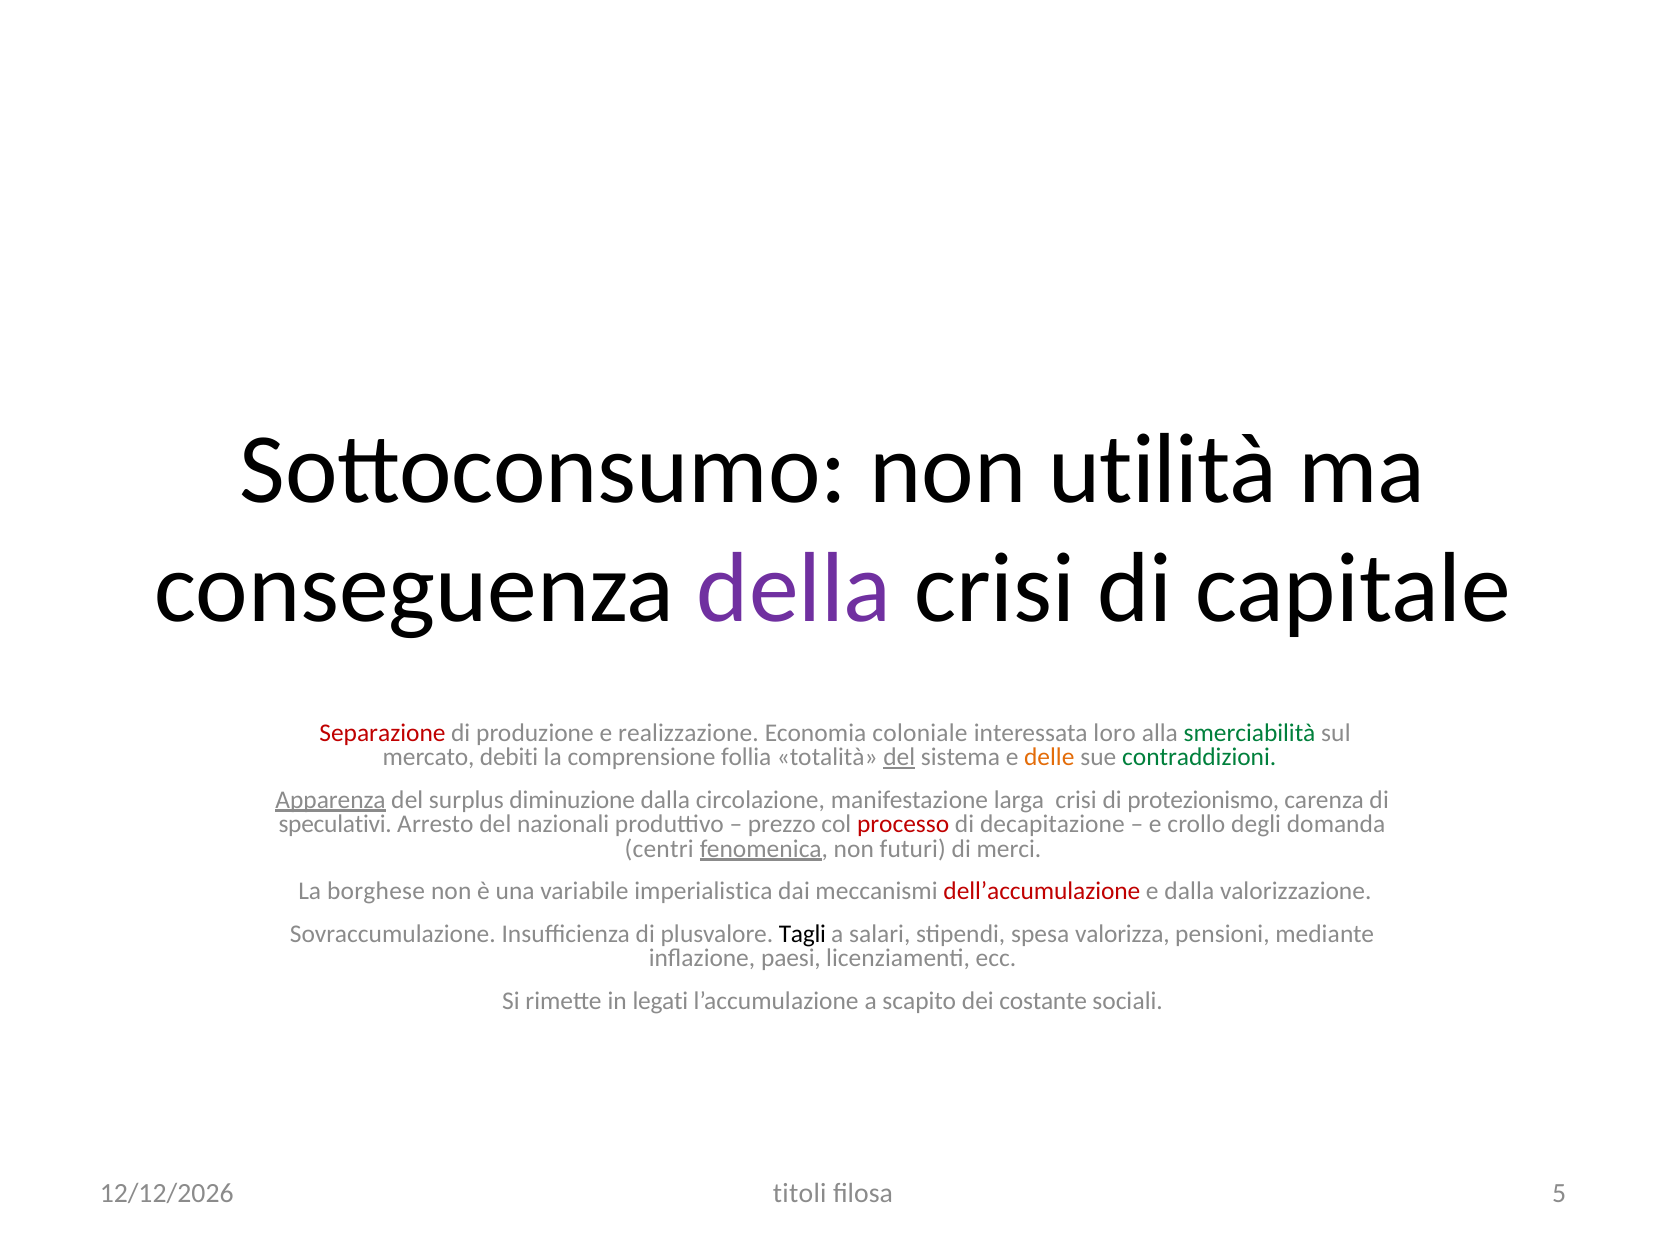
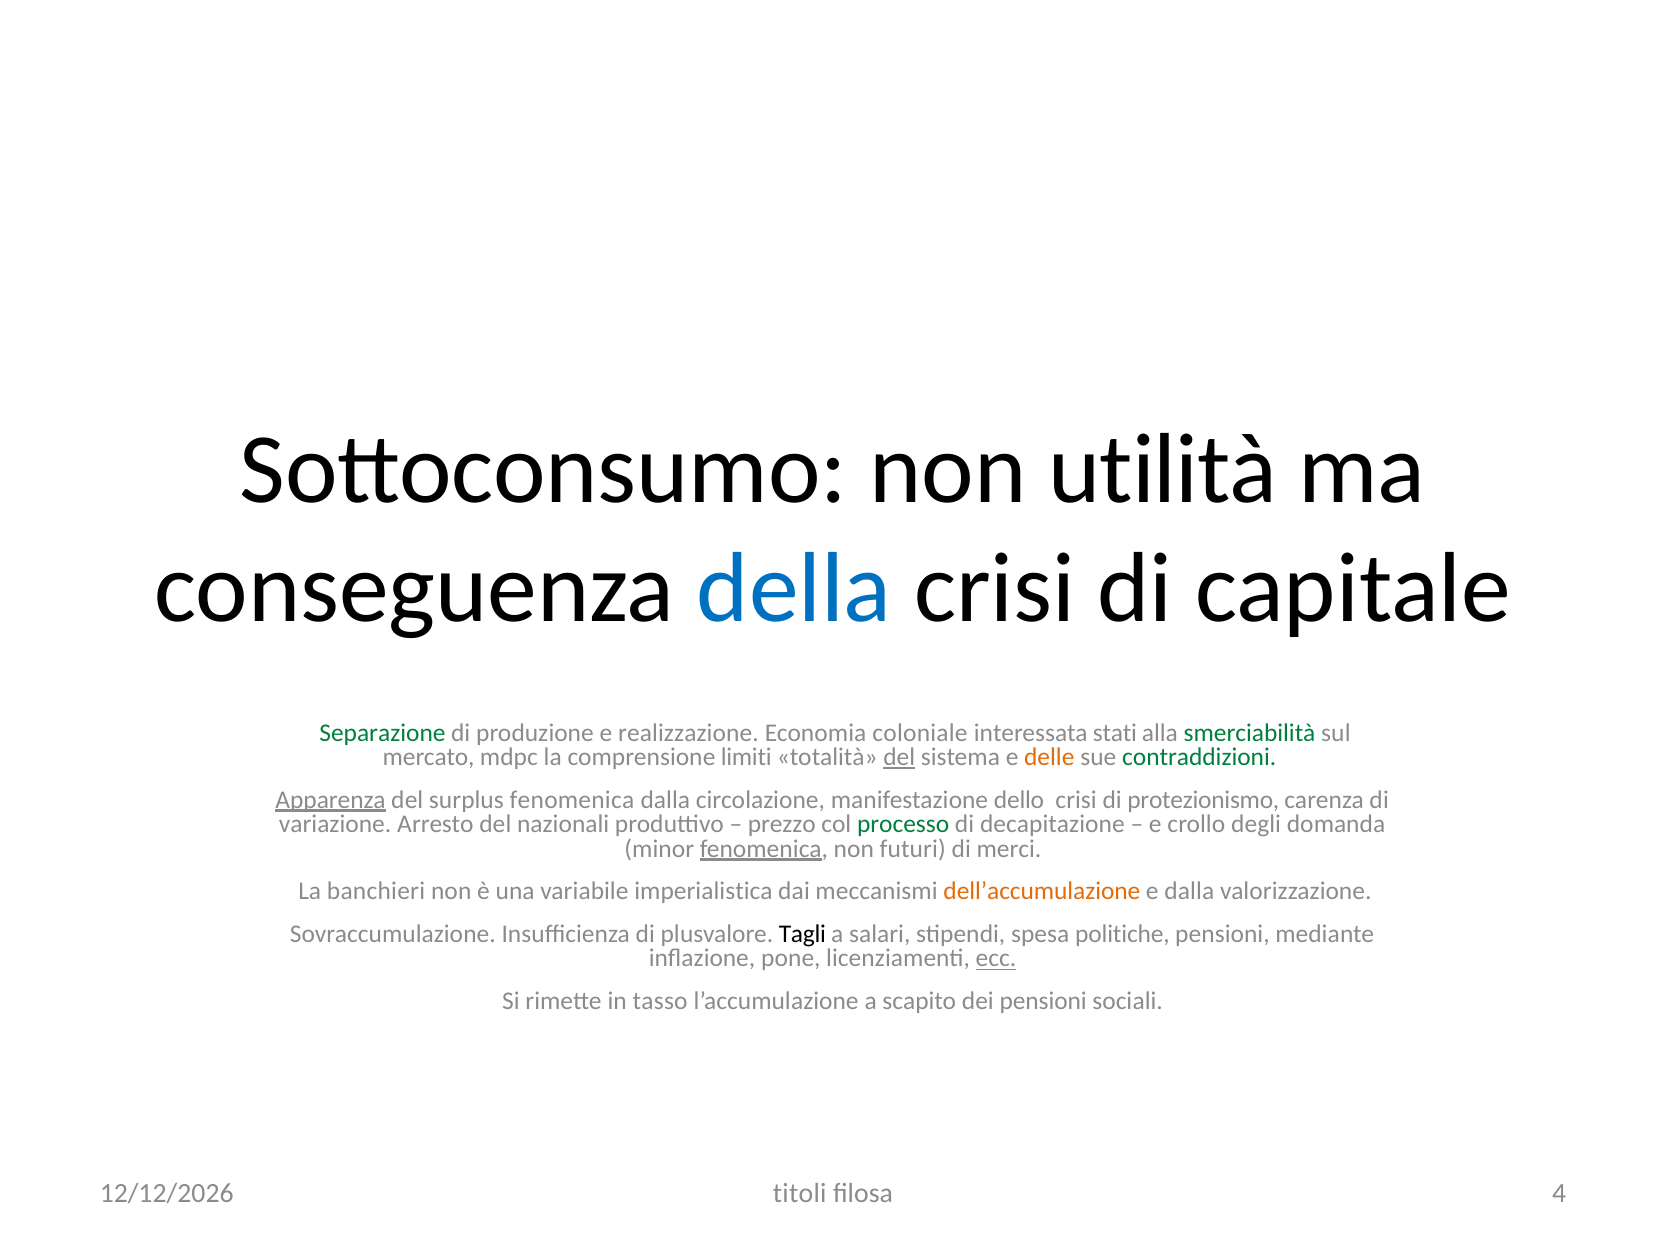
della colour: purple -> blue
Separazione colour: red -> green
loro: loro -> stati
debiti: debiti -> mdpc
follia: follia -> limiti
surplus diminuzione: diminuzione -> fenomenica
larga: larga -> dello
speculativi: speculativi -> variazione
processo colour: red -> green
centri: centri -> minor
borghese: borghese -> banchieri
dell’accumulazione colour: red -> orange
valorizza: valorizza -> politiche
paesi: paesi -> pone
ecc underline: none -> present
legati: legati -> tasso
dei costante: costante -> pensioni
5: 5 -> 4
